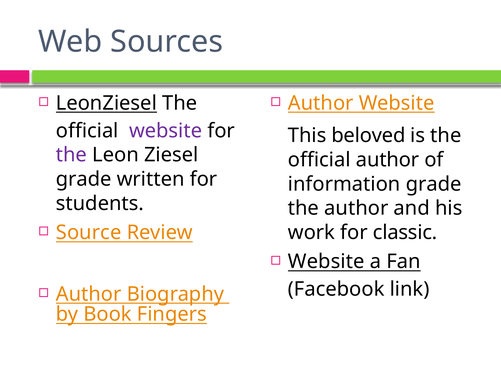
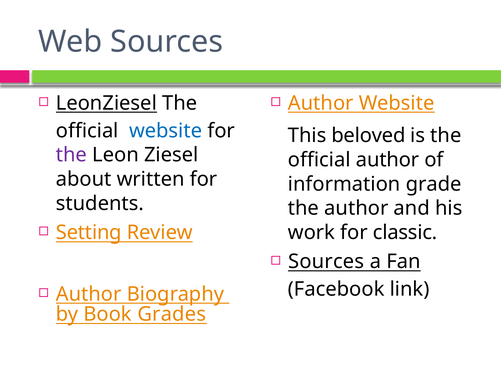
website at (166, 131) colour: purple -> blue
grade at (84, 179): grade -> about
Source: Source -> Setting
Website at (326, 261): Website -> Sources
Fingers: Fingers -> Grades
